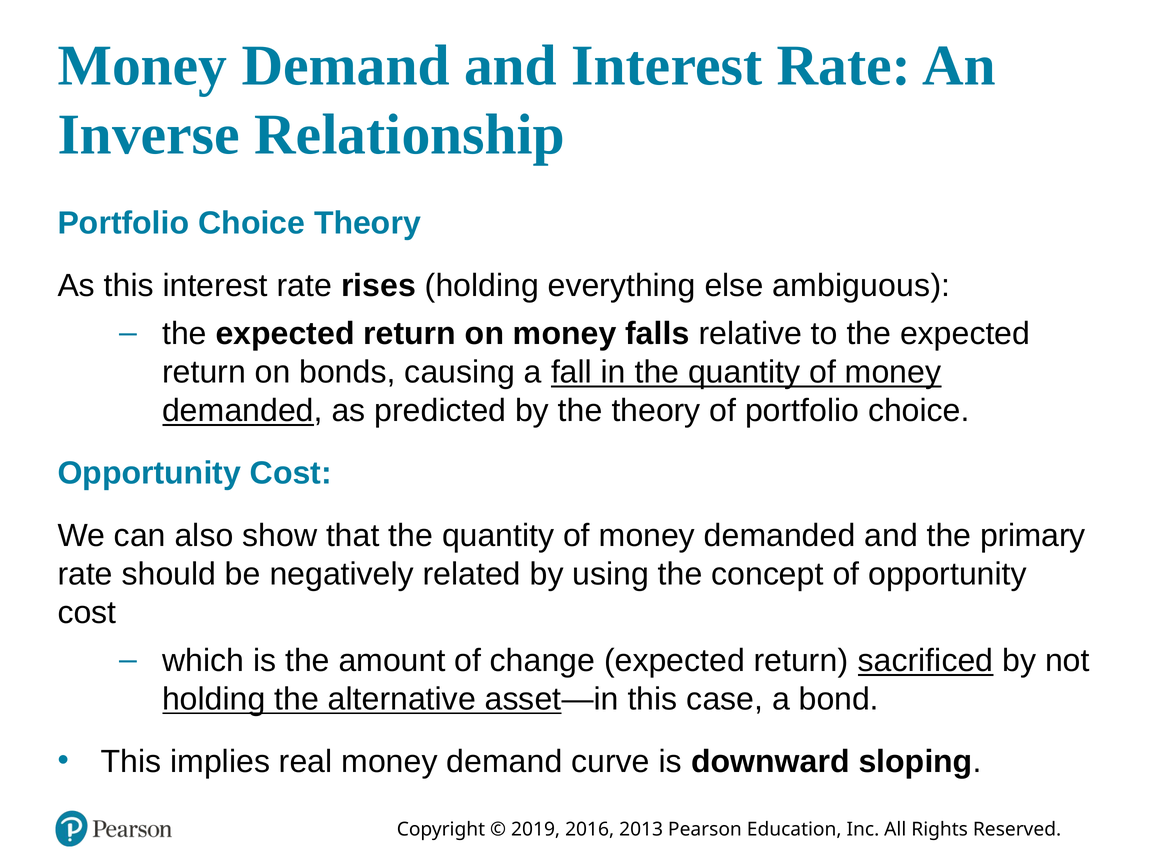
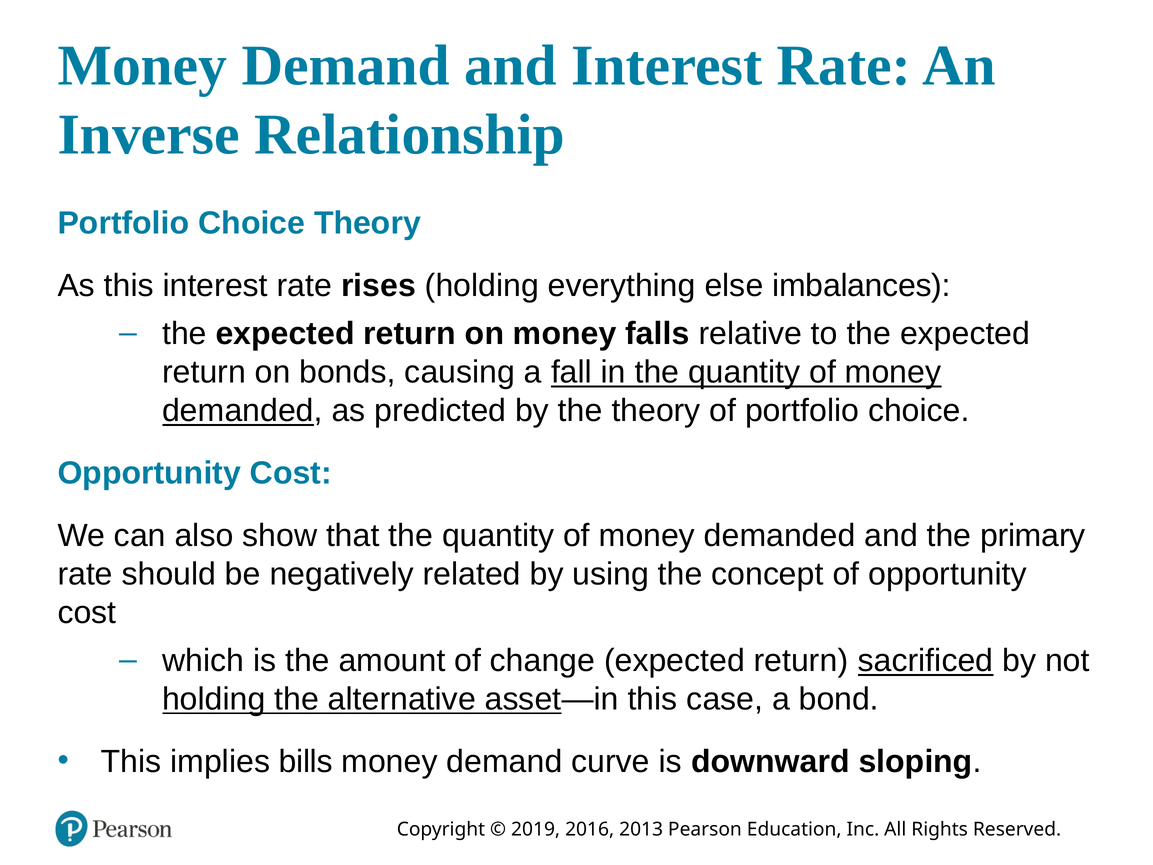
ambiguous: ambiguous -> imbalances
real: real -> bills
